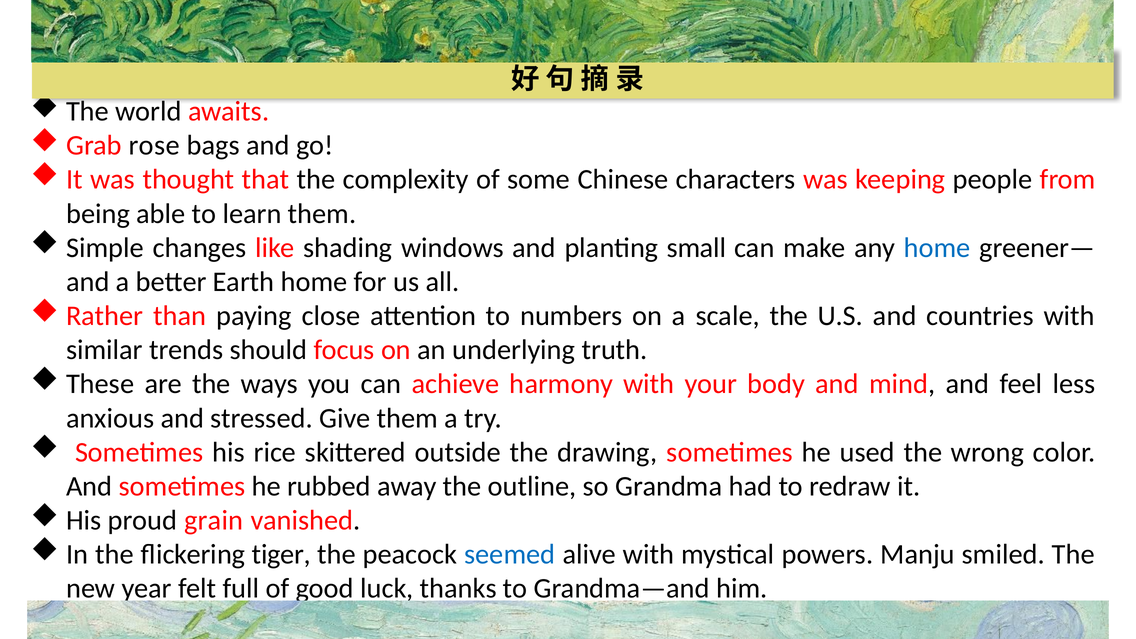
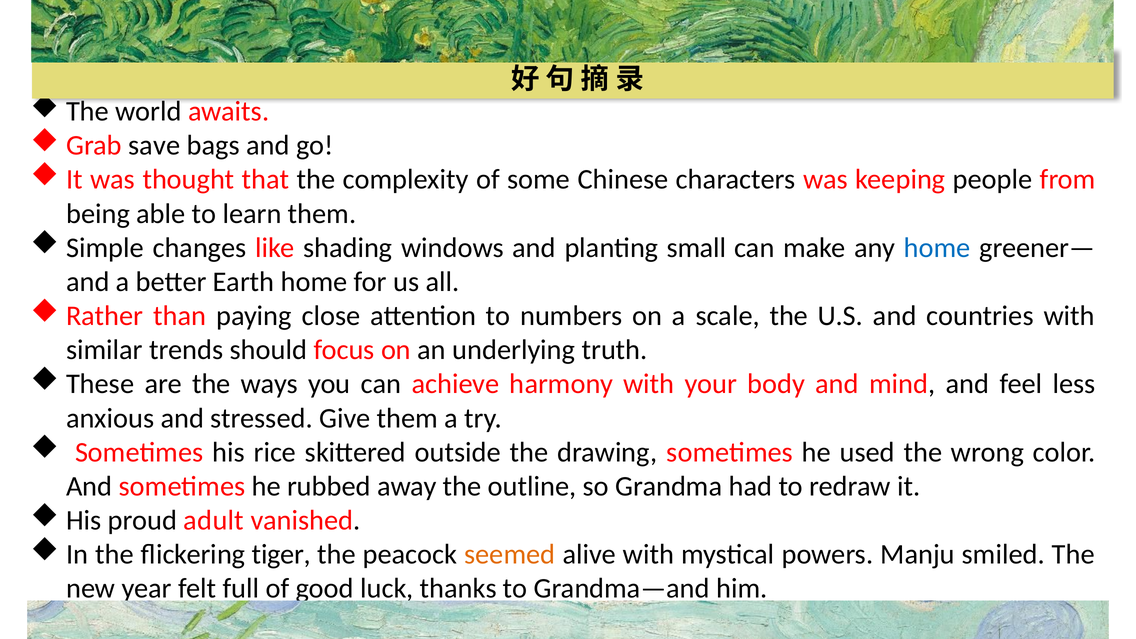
rose: rose -> save
grain: grain -> adult
seemed colour: blue -> orange
